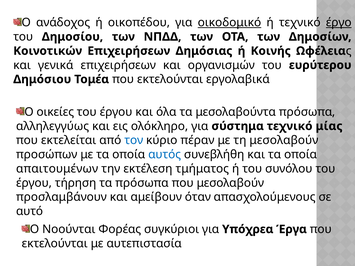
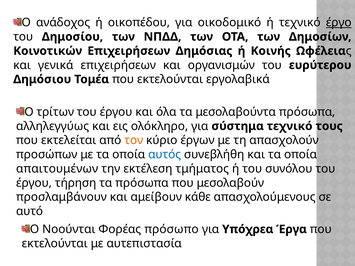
οικοδομικό underline: present -> none
οικείες: οικείες -> τρίτων
μίας: μίας -> τους
τον colour: blue -> orange
πέραν: πέραν -> έργων
τη μεσολαβούν: μεσολαβούν -> απασχολούν
όταν: όταν -> κάθε
συγκύριοι: συγκύριοι -> πρόσωπο
